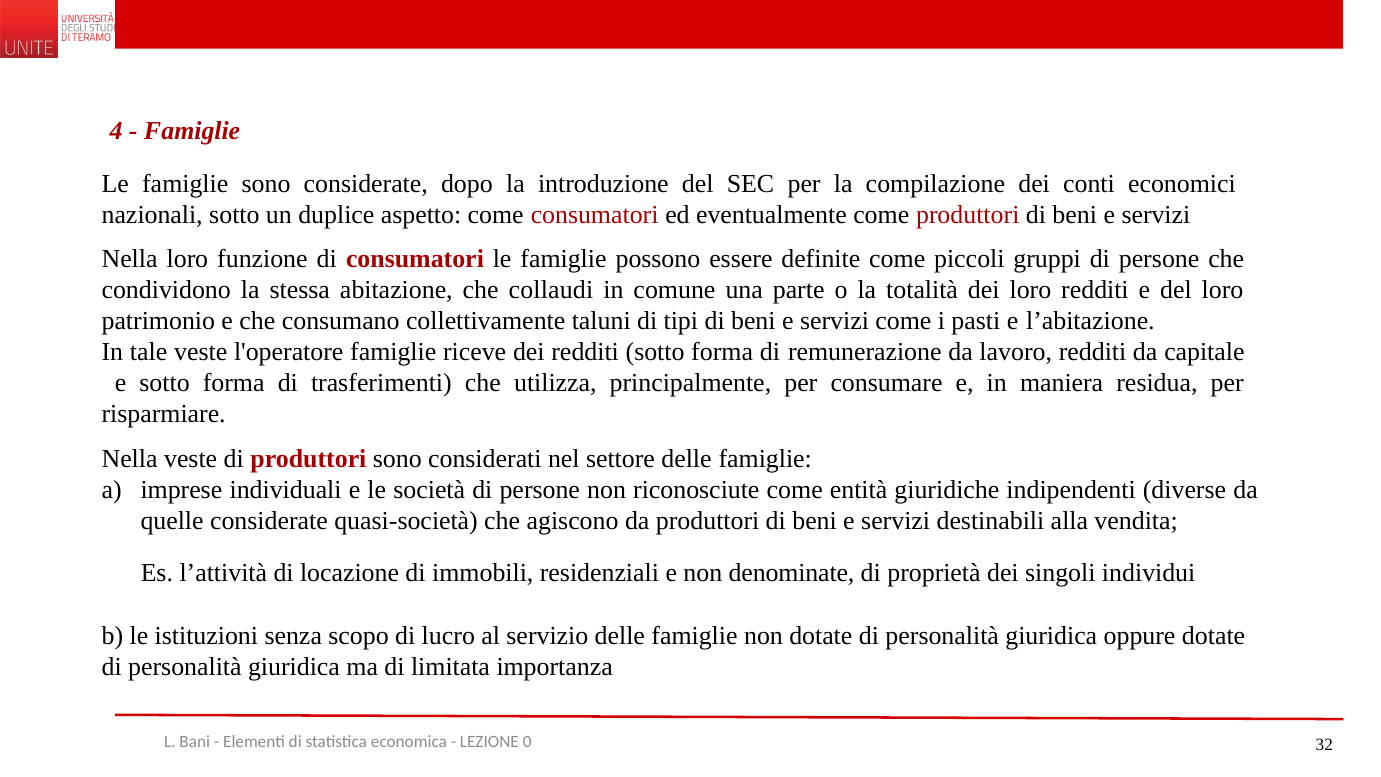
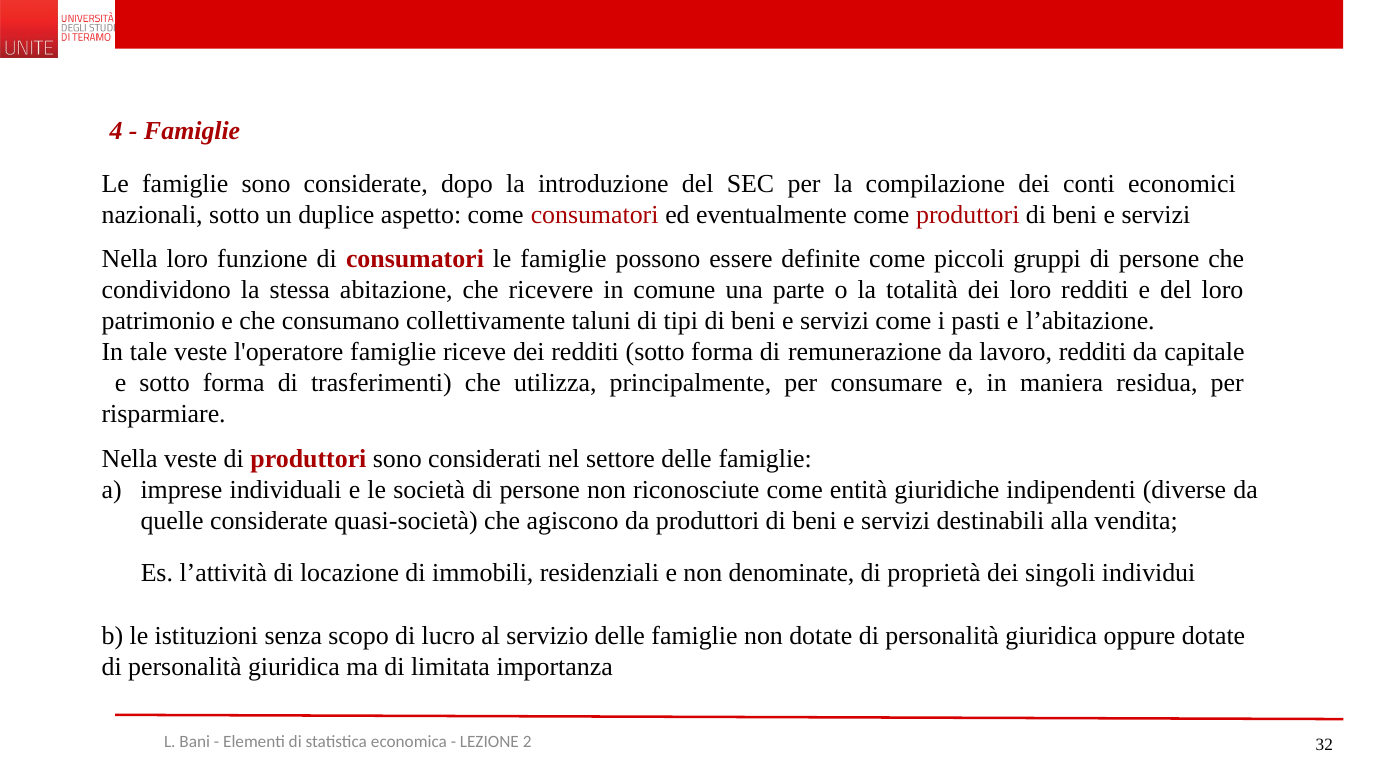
collaudi: collaudi -> ricevere
0: 0 -> 2
